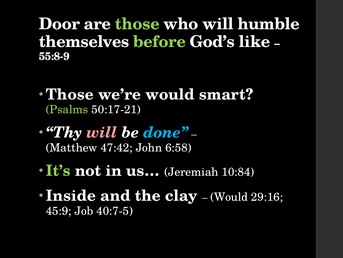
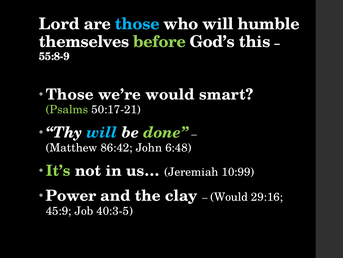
Door: Door -> Lord
those at (137, 24) colour: light green -> light blue
like: like -> this
will at (102, 132) colour: pink -> light blue
done colour: light blue -> light green
47:42: 47:42 -> 86:42
6:58: 6:58 -> 6:48
10:84: 10:84 -> 10:99
Inside: Inside -> Power
40:7-5: 40:7-5 -> 40:3-5
